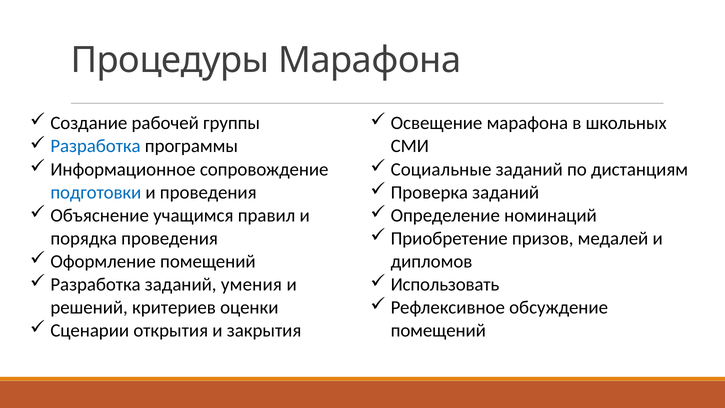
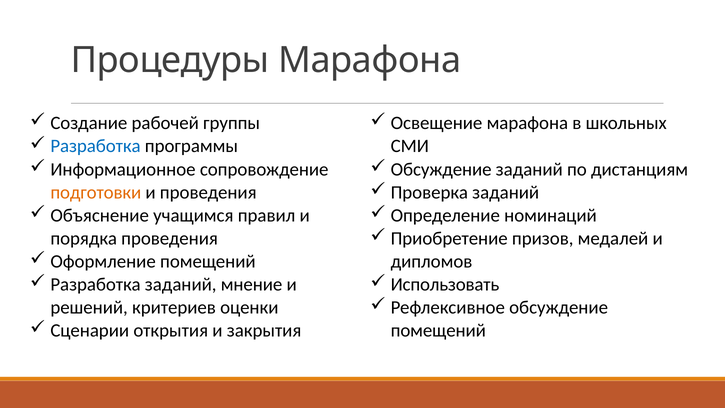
Социальные at (441, 169): Социальные -> Обсуждение
подготовки colour: blue -> orange
умения: умения -> мнение
